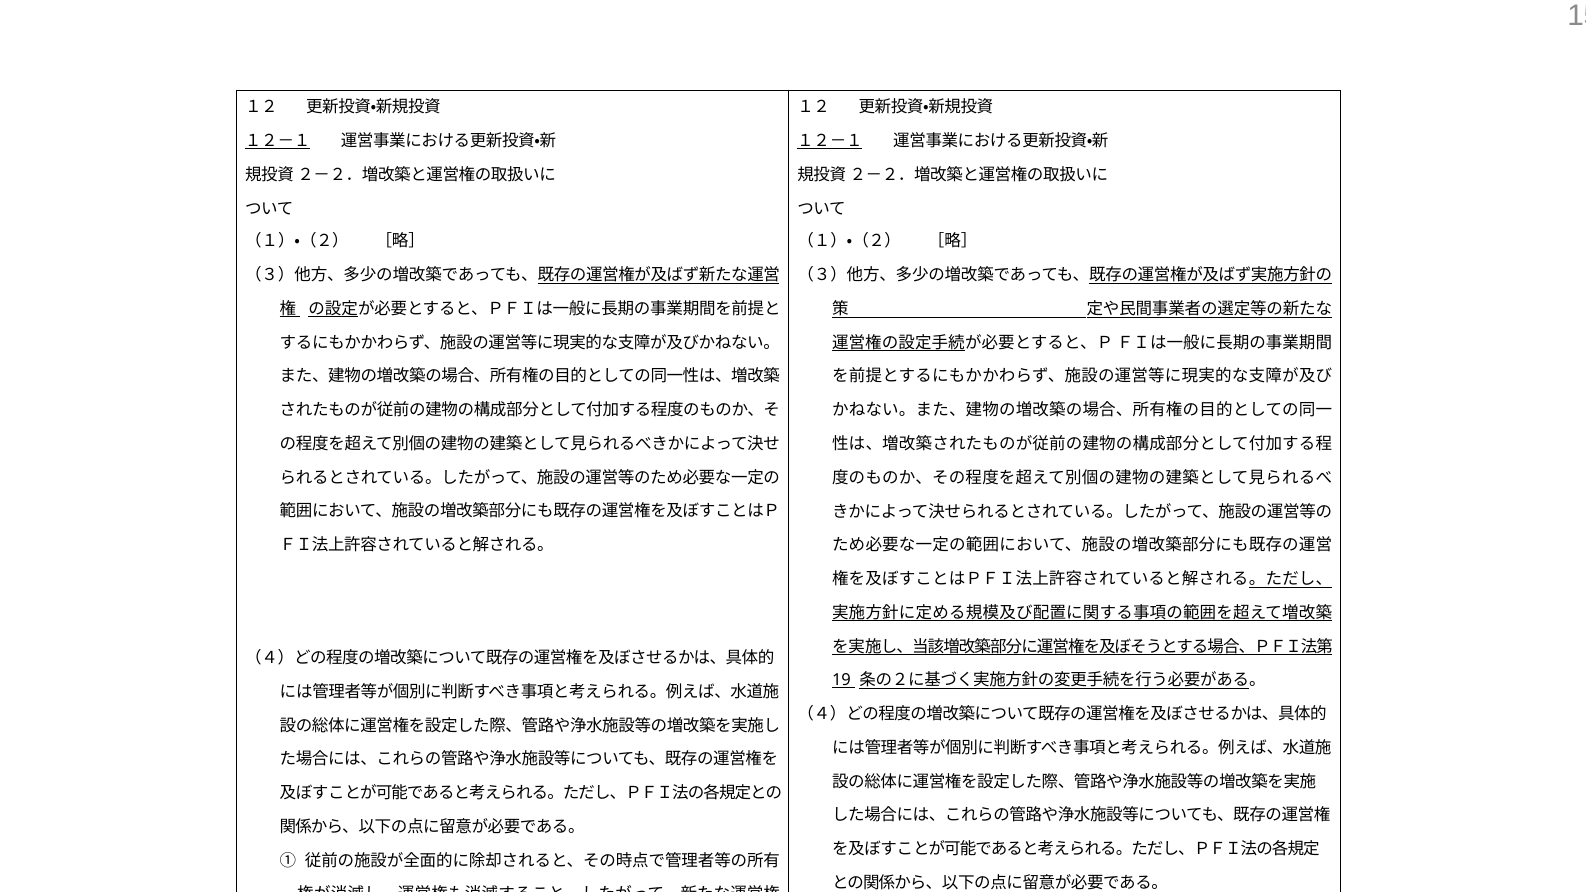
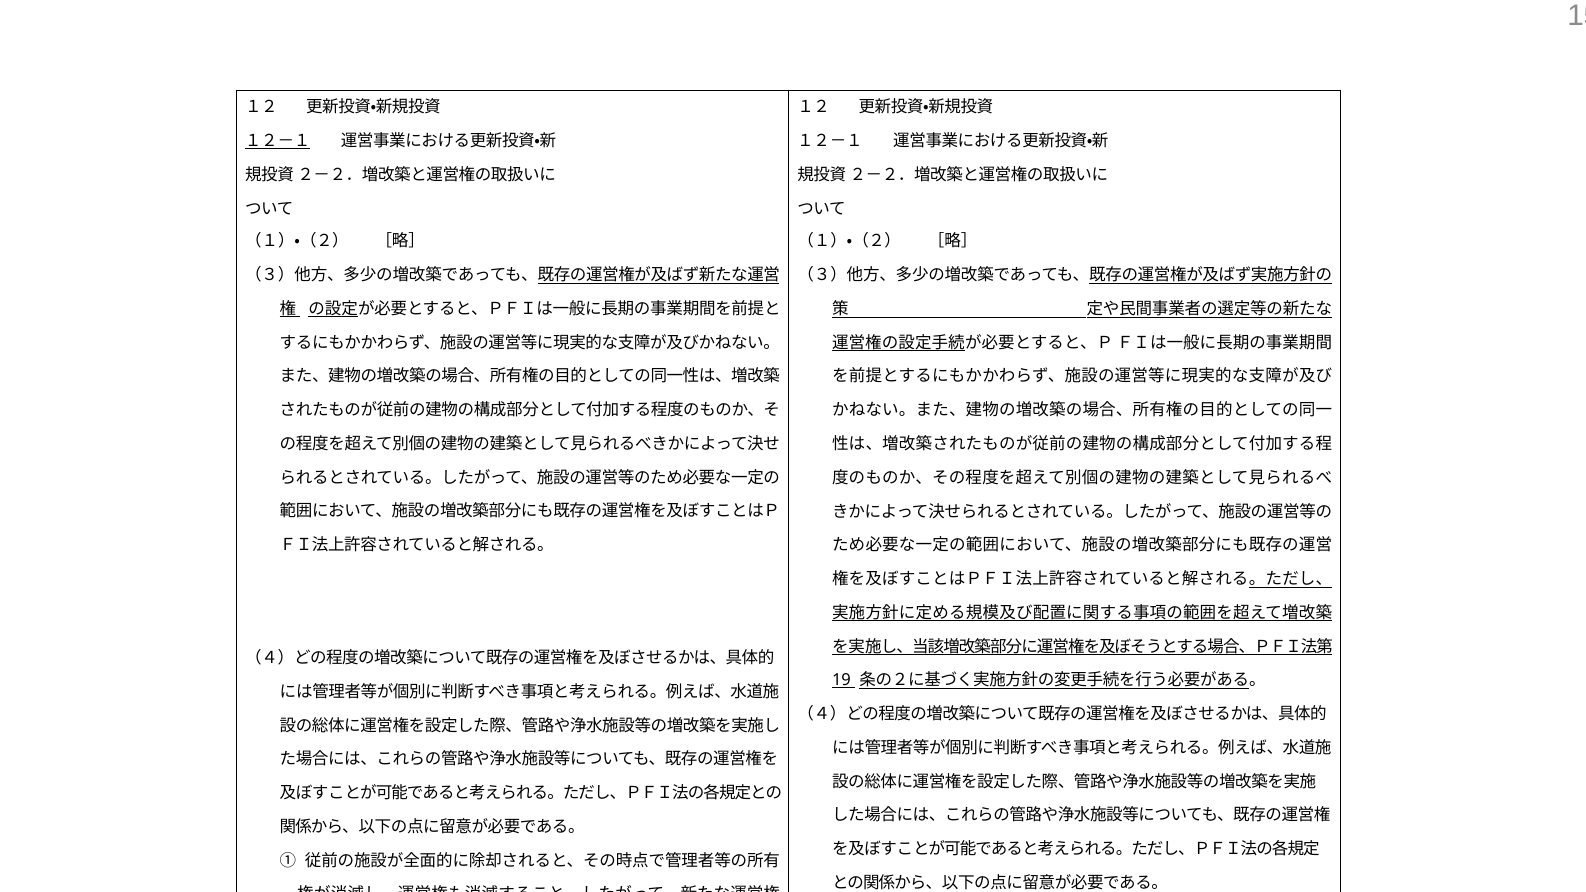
１２－１ at (830, 141) underline: present -> none
